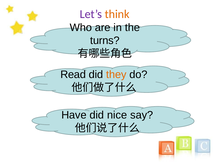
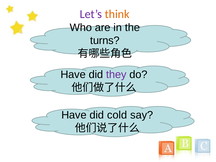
Read at (73, 75): Read -> Have
they colour: orange -> purple
nice: nice -> cold
